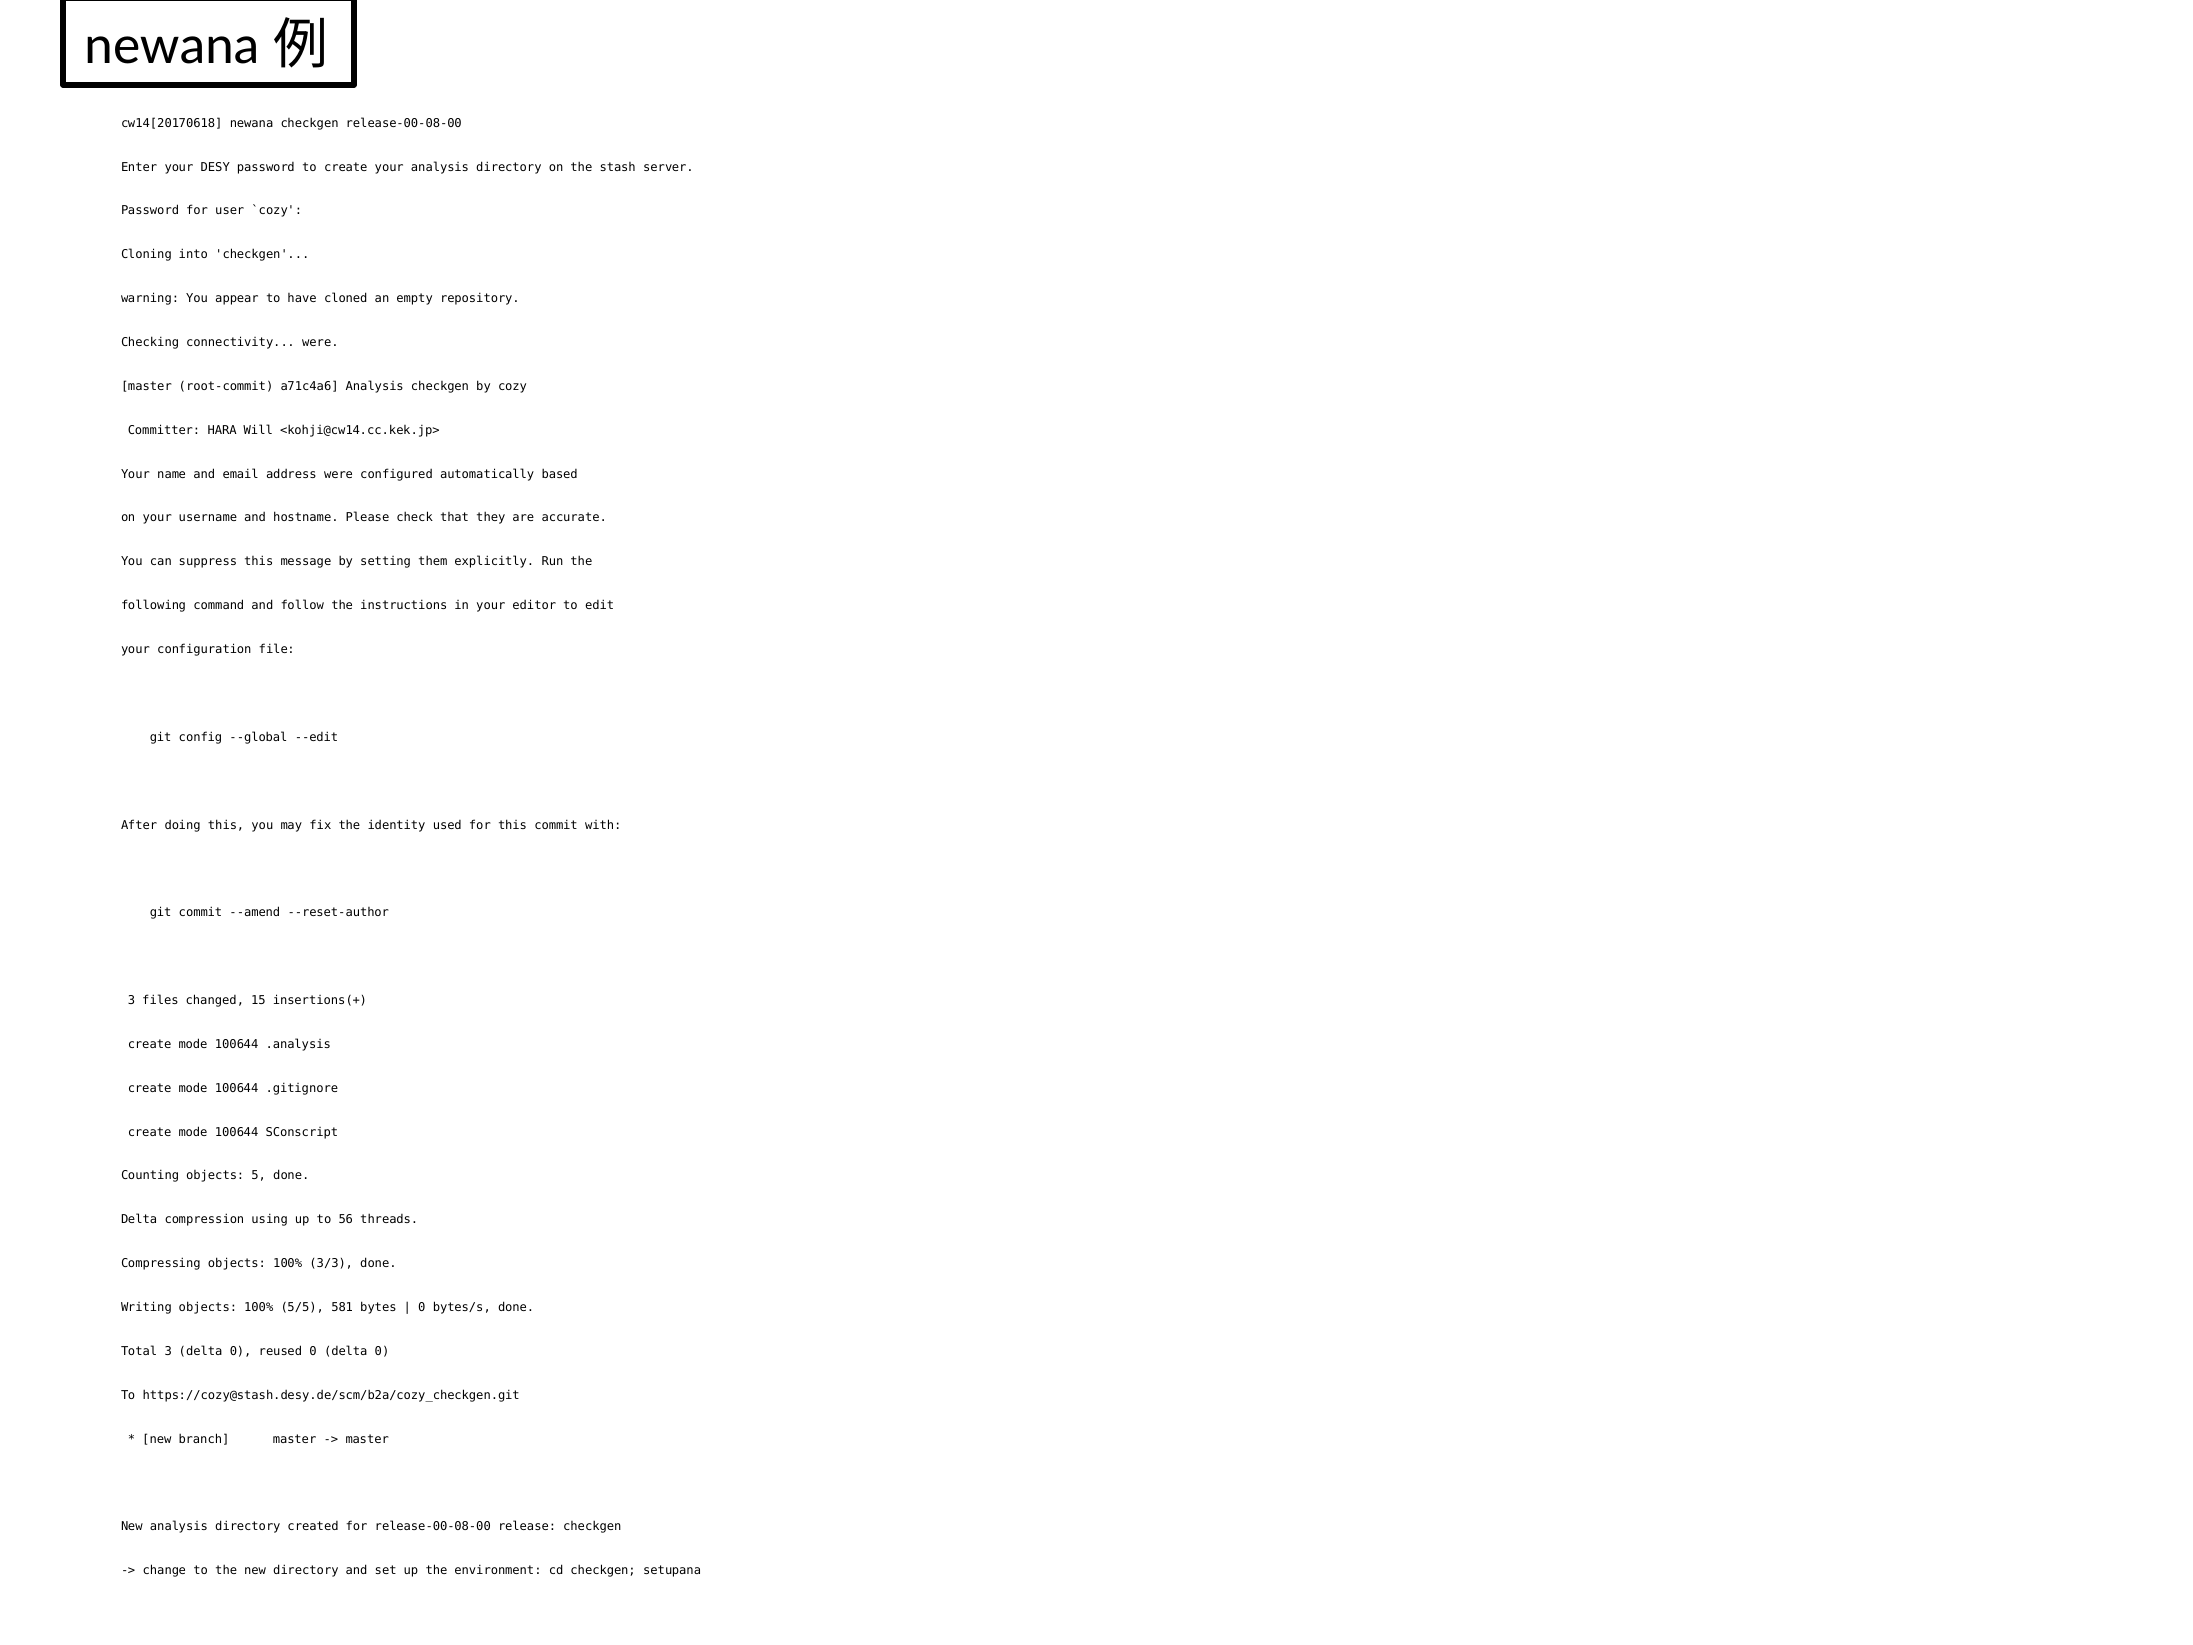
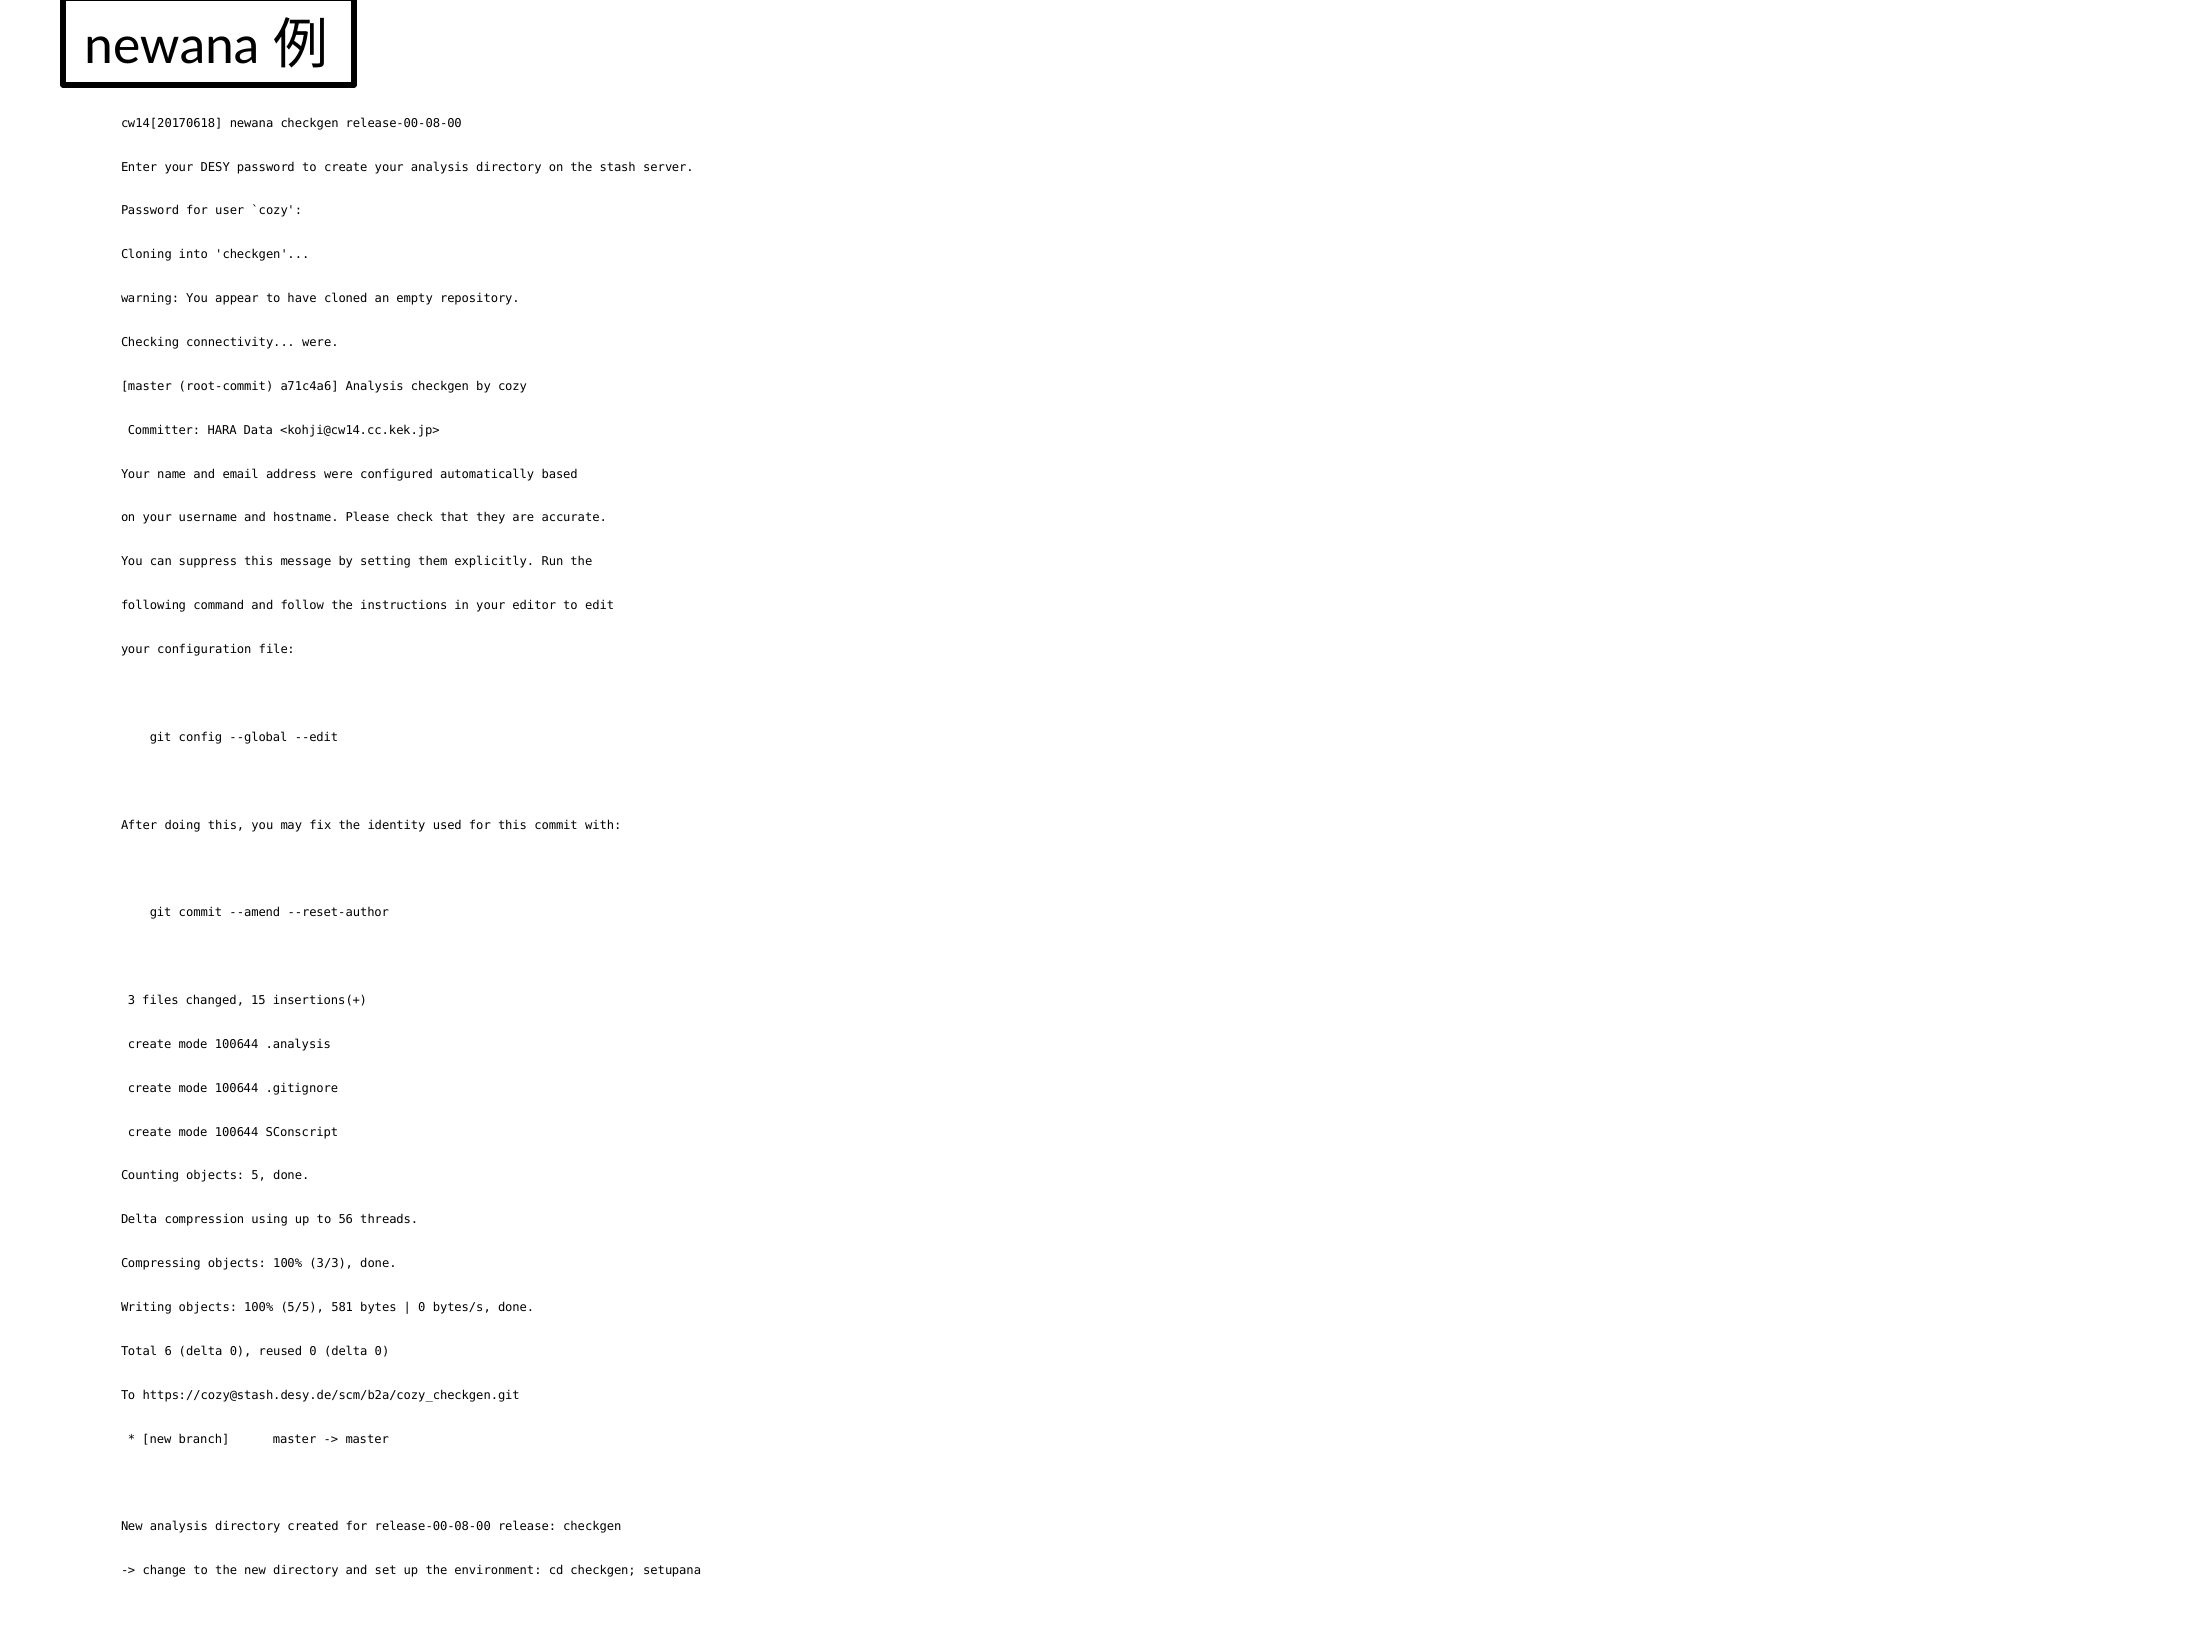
Will: Will -> Data
Total 3: 3 -> 6
